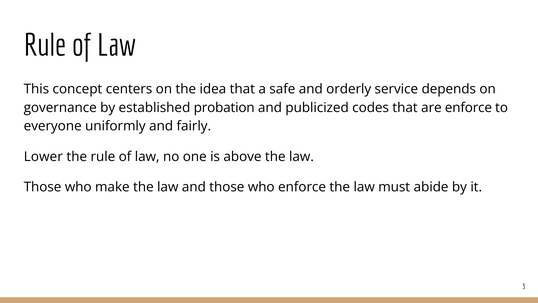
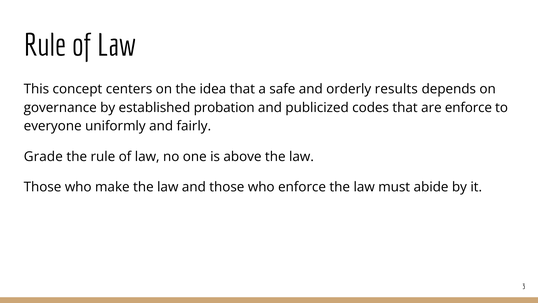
service: service -> results
Lower: Lower -> Grade
